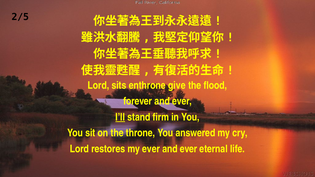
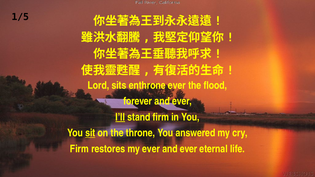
2/5: 2/5 -> 1/5
enthrone give: give -> ever
sit underline: none -> present
Lord at (79, 149): Lord -> Firm
